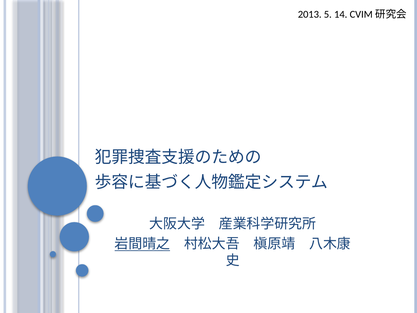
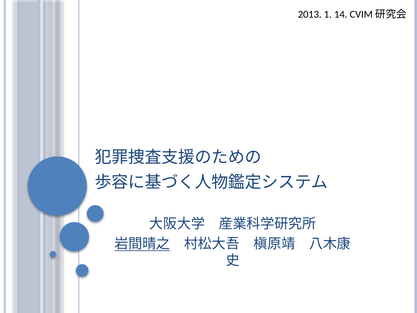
5: 5 -> 1
